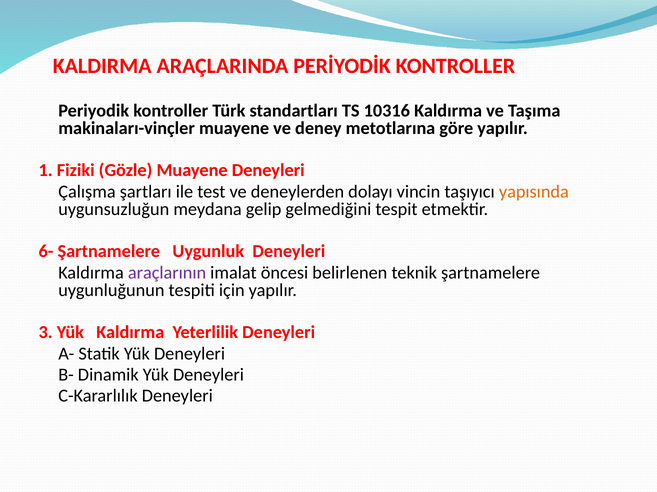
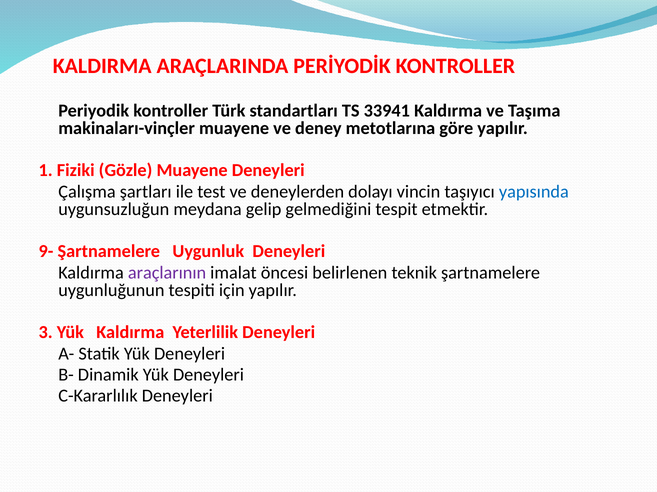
10316: 10316 -> 33941
yapısında colour: orange -> blue
6-: 6- -> 9-
